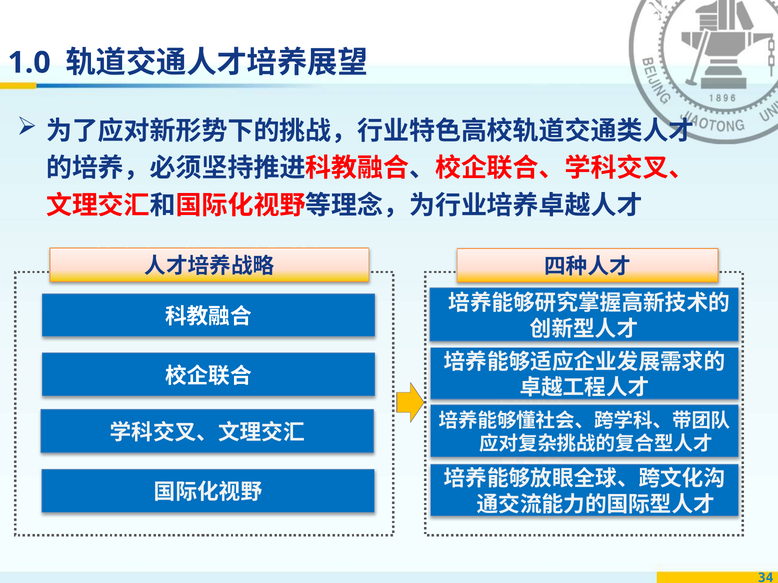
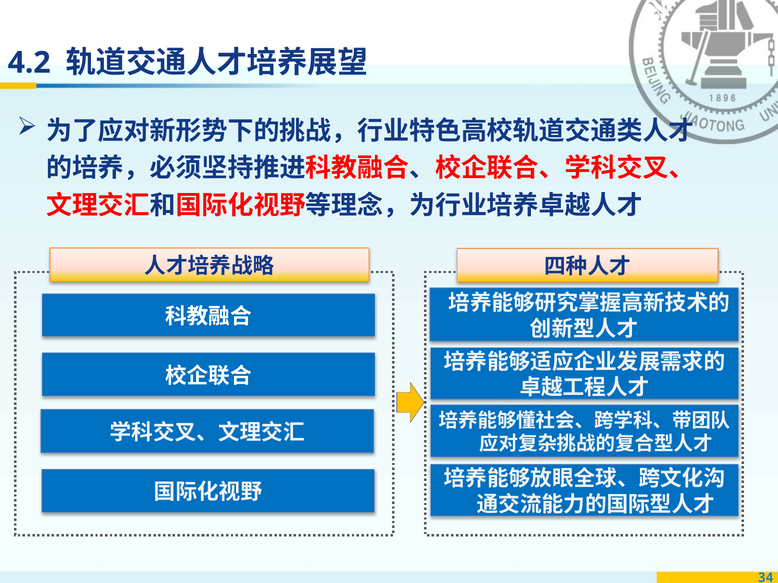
1.0: 1.0 -> 4.2
